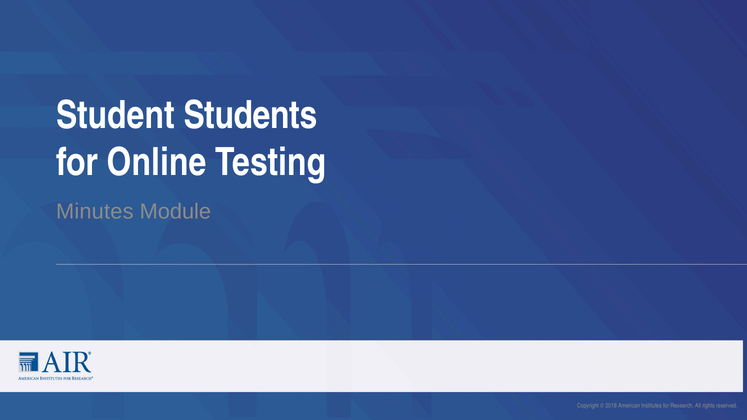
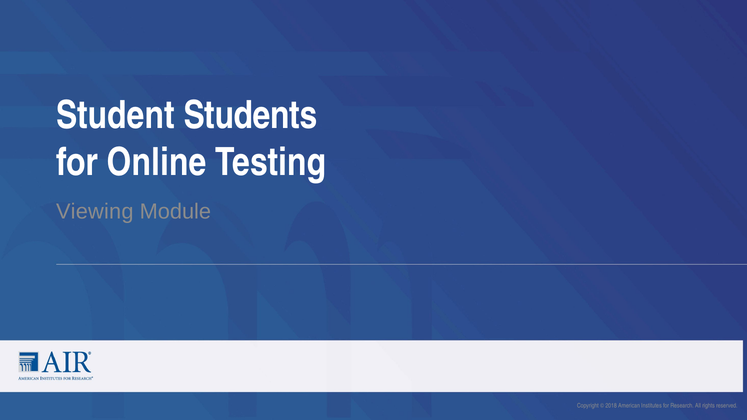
Minutes: Minutes -> Viewing
